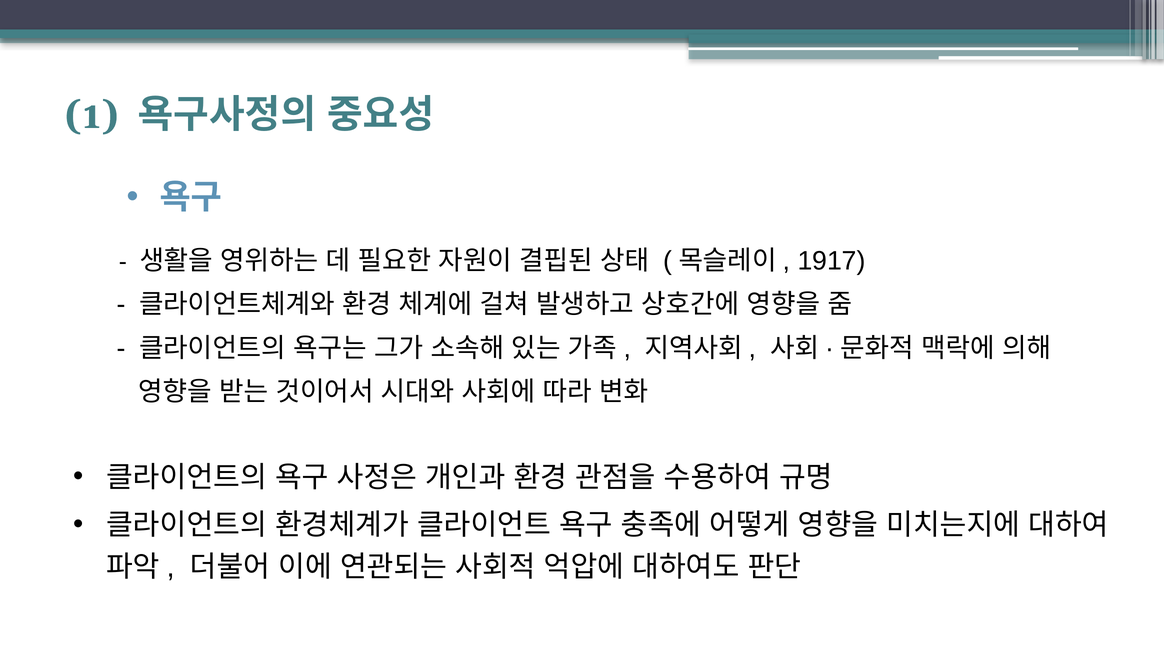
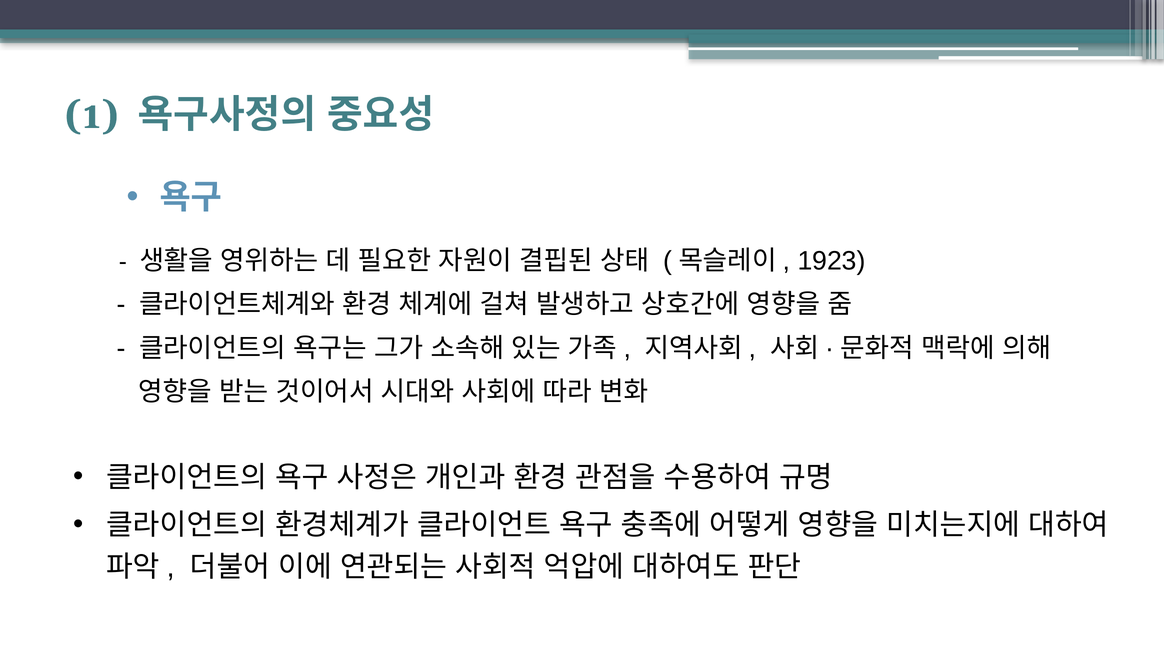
1917: 1917 -> 1923
